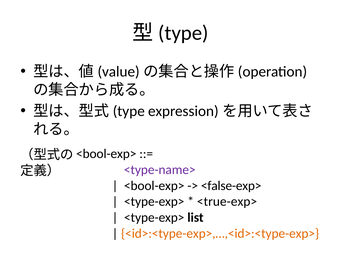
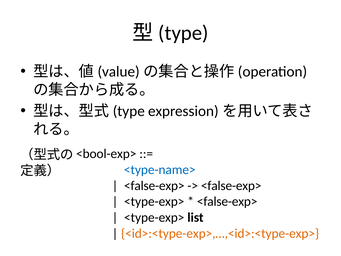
<type-name> colour: purple -> blue
<bool-exp> at (154, 185): <bool-exp> -> <false-exp>
<true-exp> at (227, 201): <true-exp> -> <false-exp>
